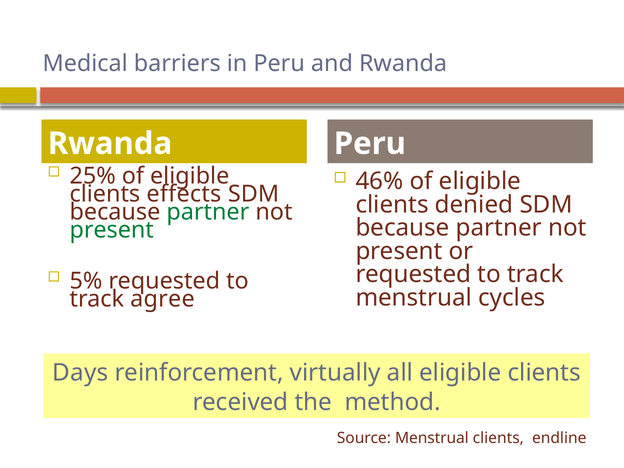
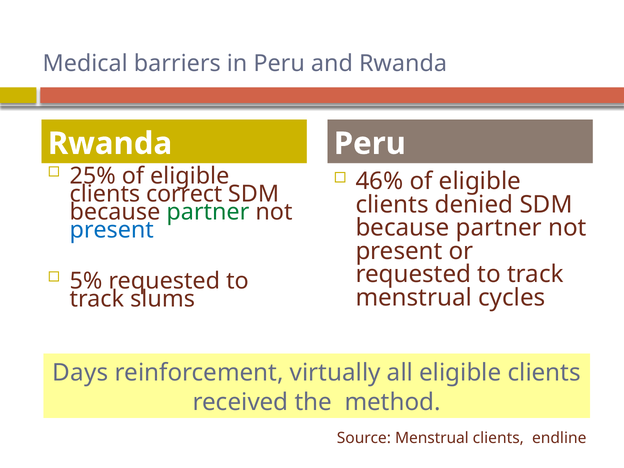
effects: effects -> correct
present at (112, 230) colour: green -> blue
agree: agree -> slums
